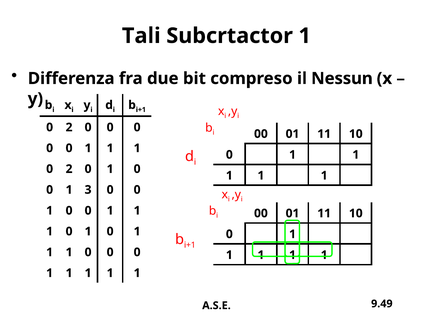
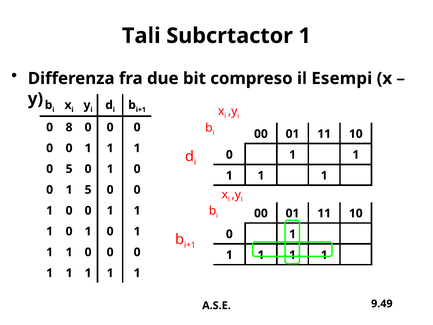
Nessun: Nessun -> Esempi
2 at (69, 127): 2 -> 8
2 at (69, 169): 2 -> 5
1 3: 3 -> 5
